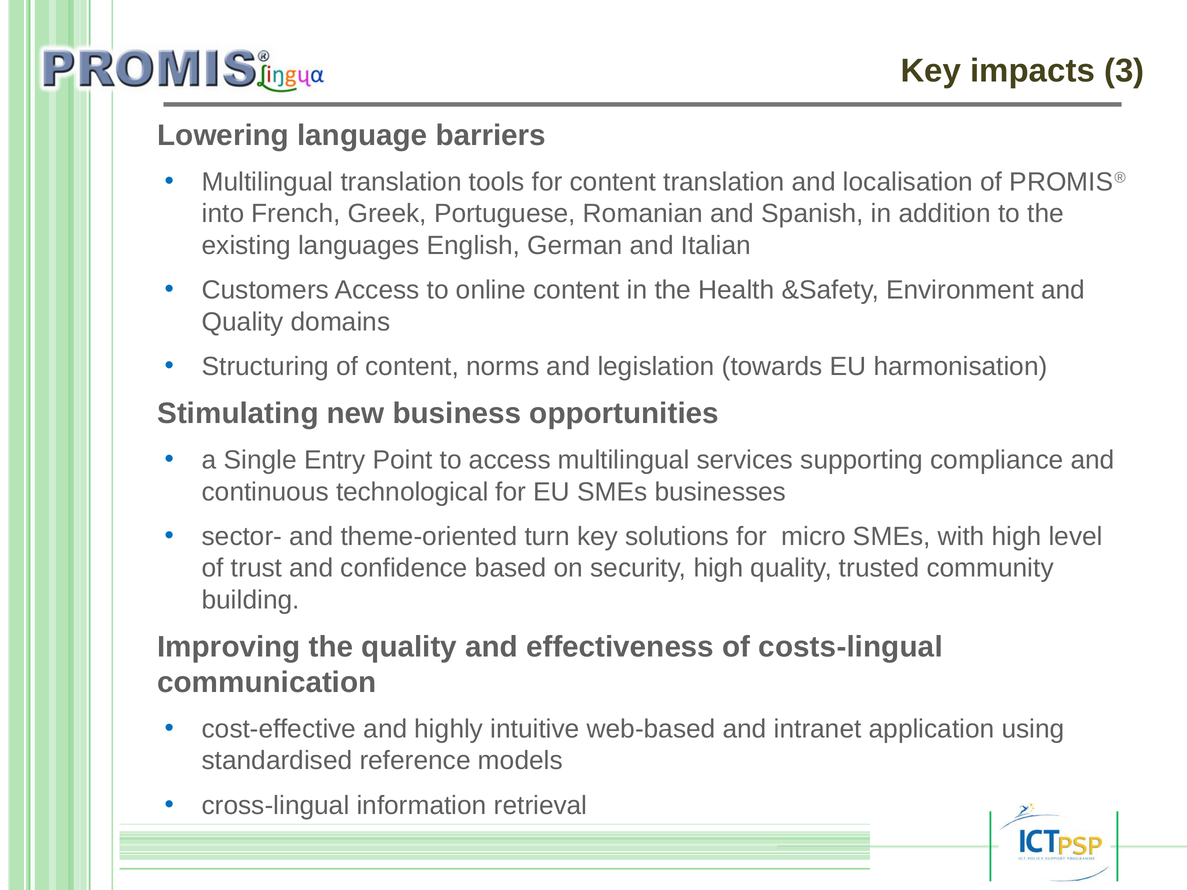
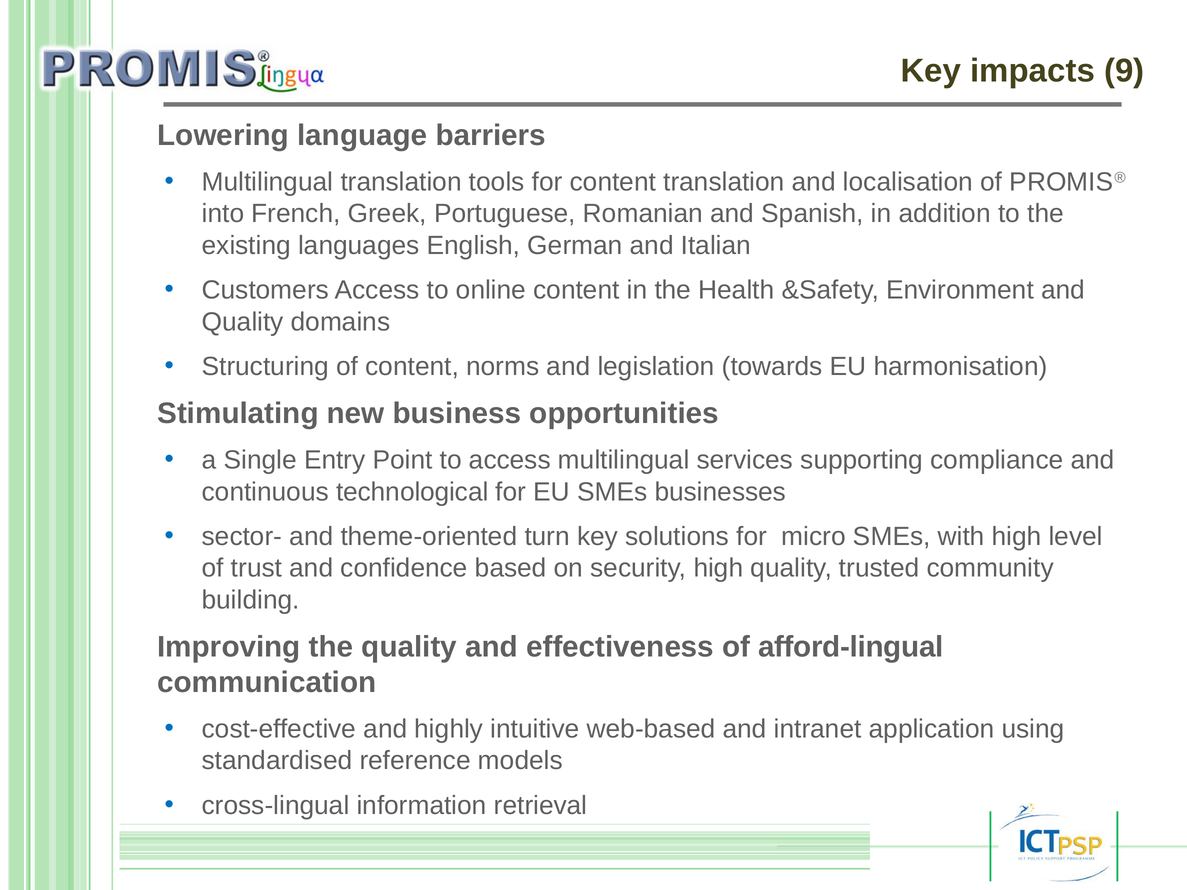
3: 3 -> 9
costs-lingual: costs-lingual -> afford-lingual
